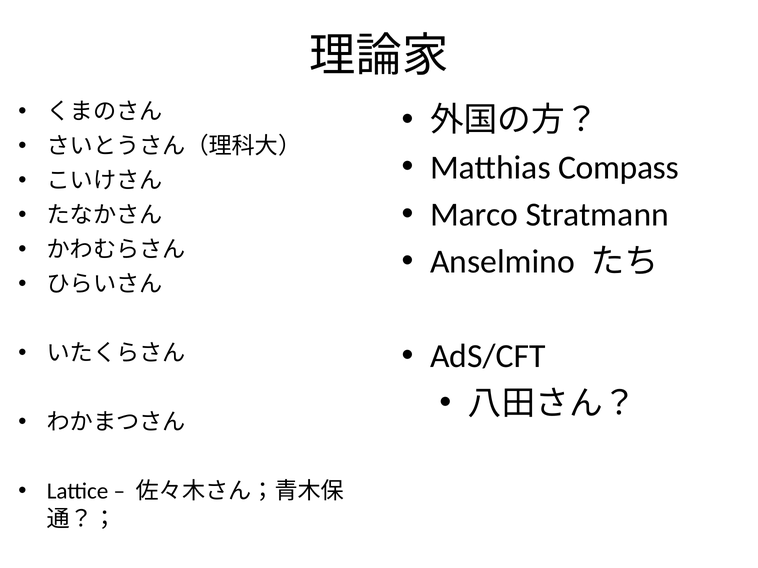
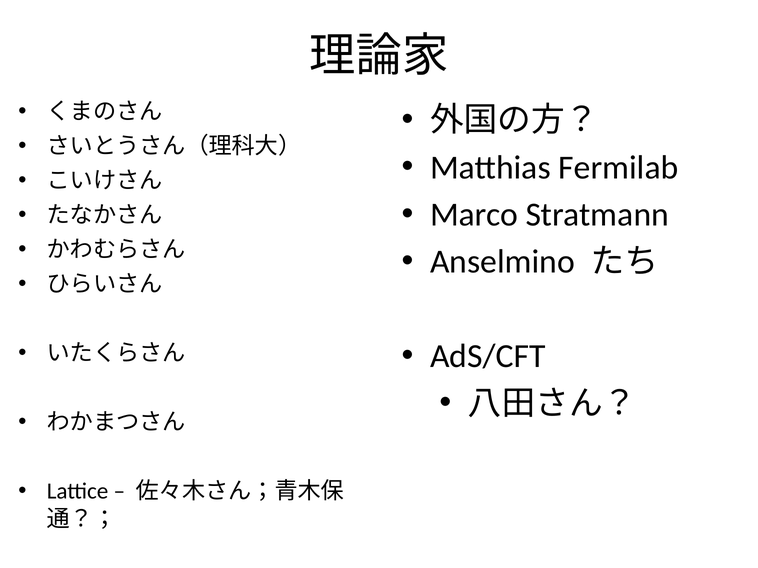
Compass: Compass -> Fermilab
